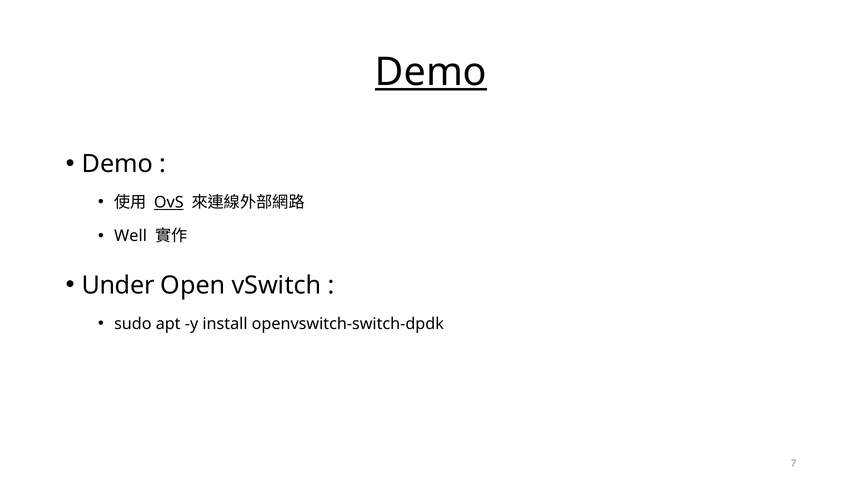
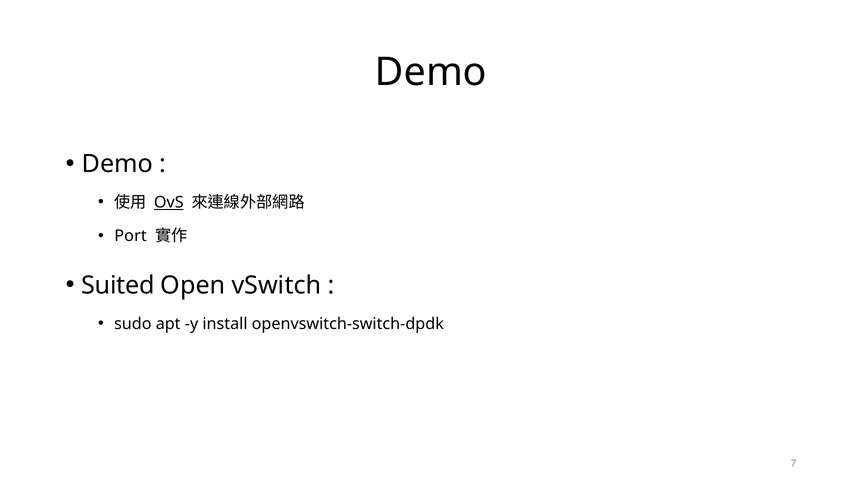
Demo at (431, 72) underline: present -> none
Well: Well -> Port
Under: Under -> Suited
